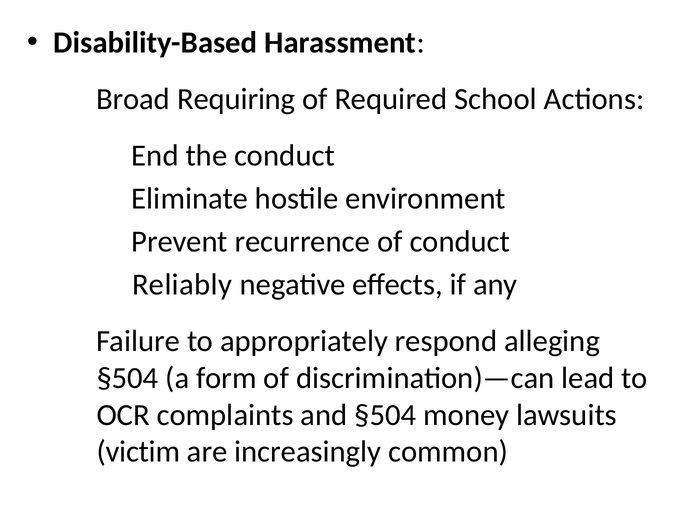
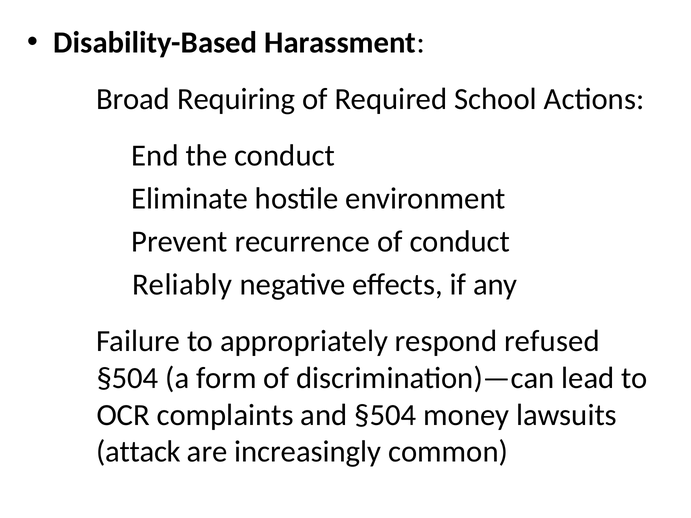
alleging: alleging -> refused
victim: victim -> attack
